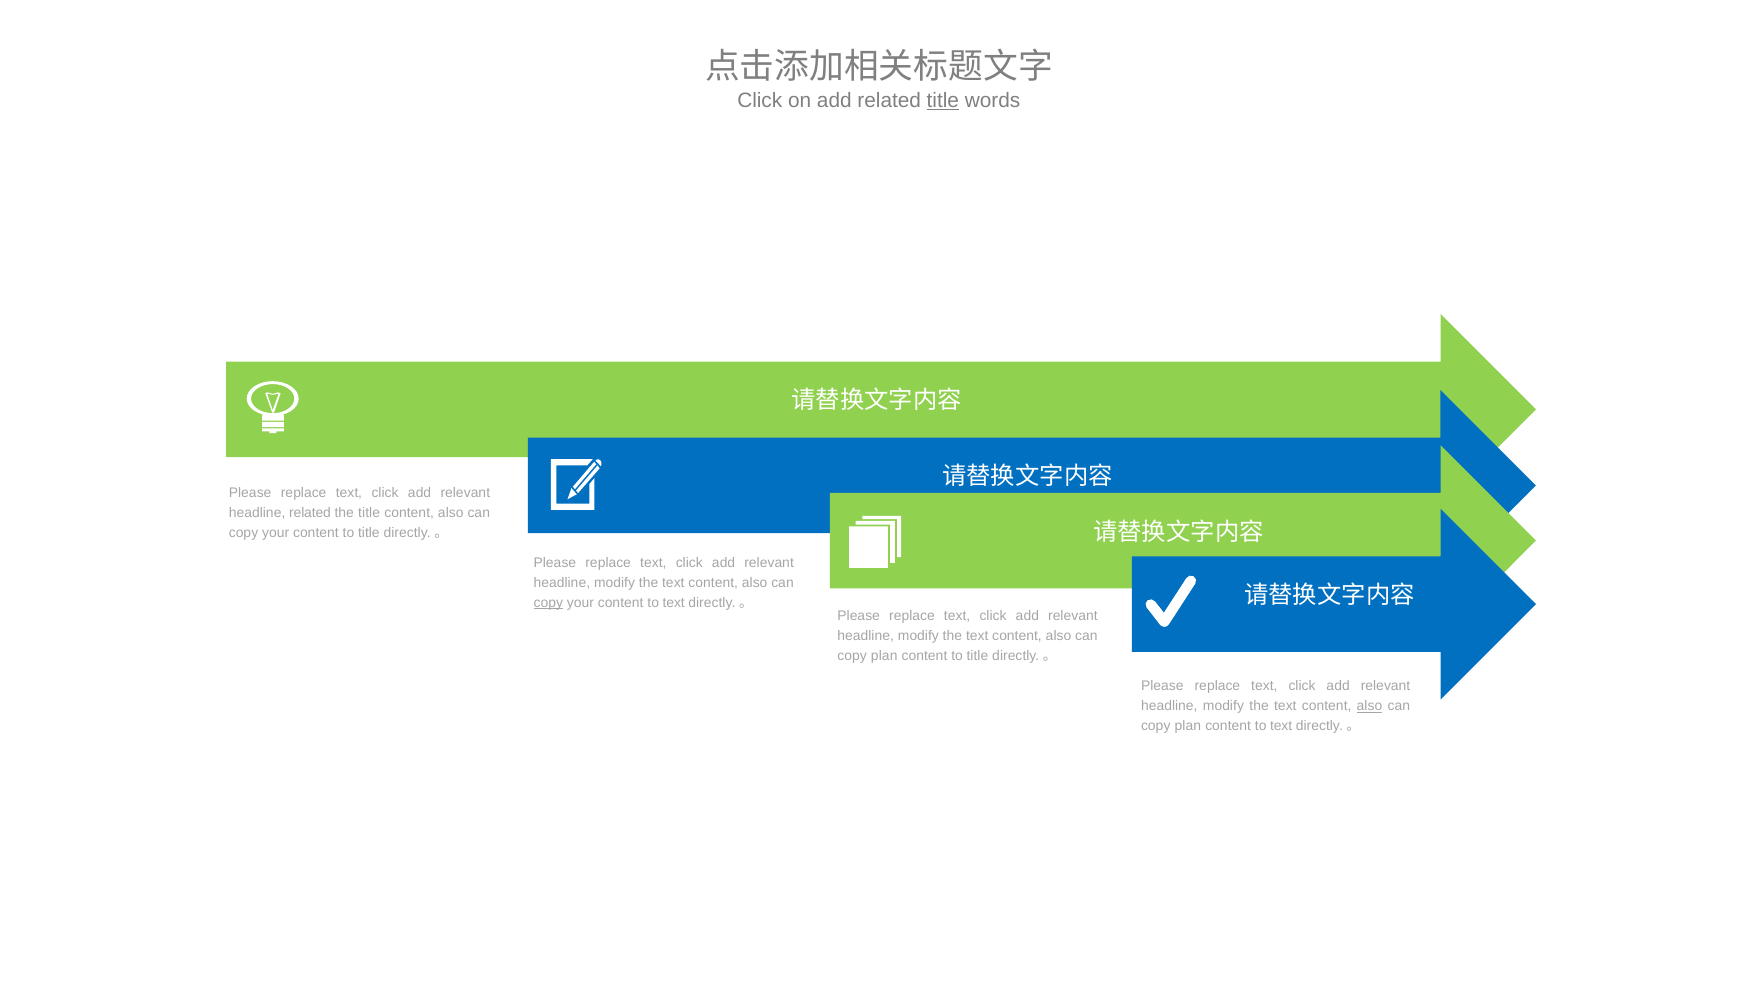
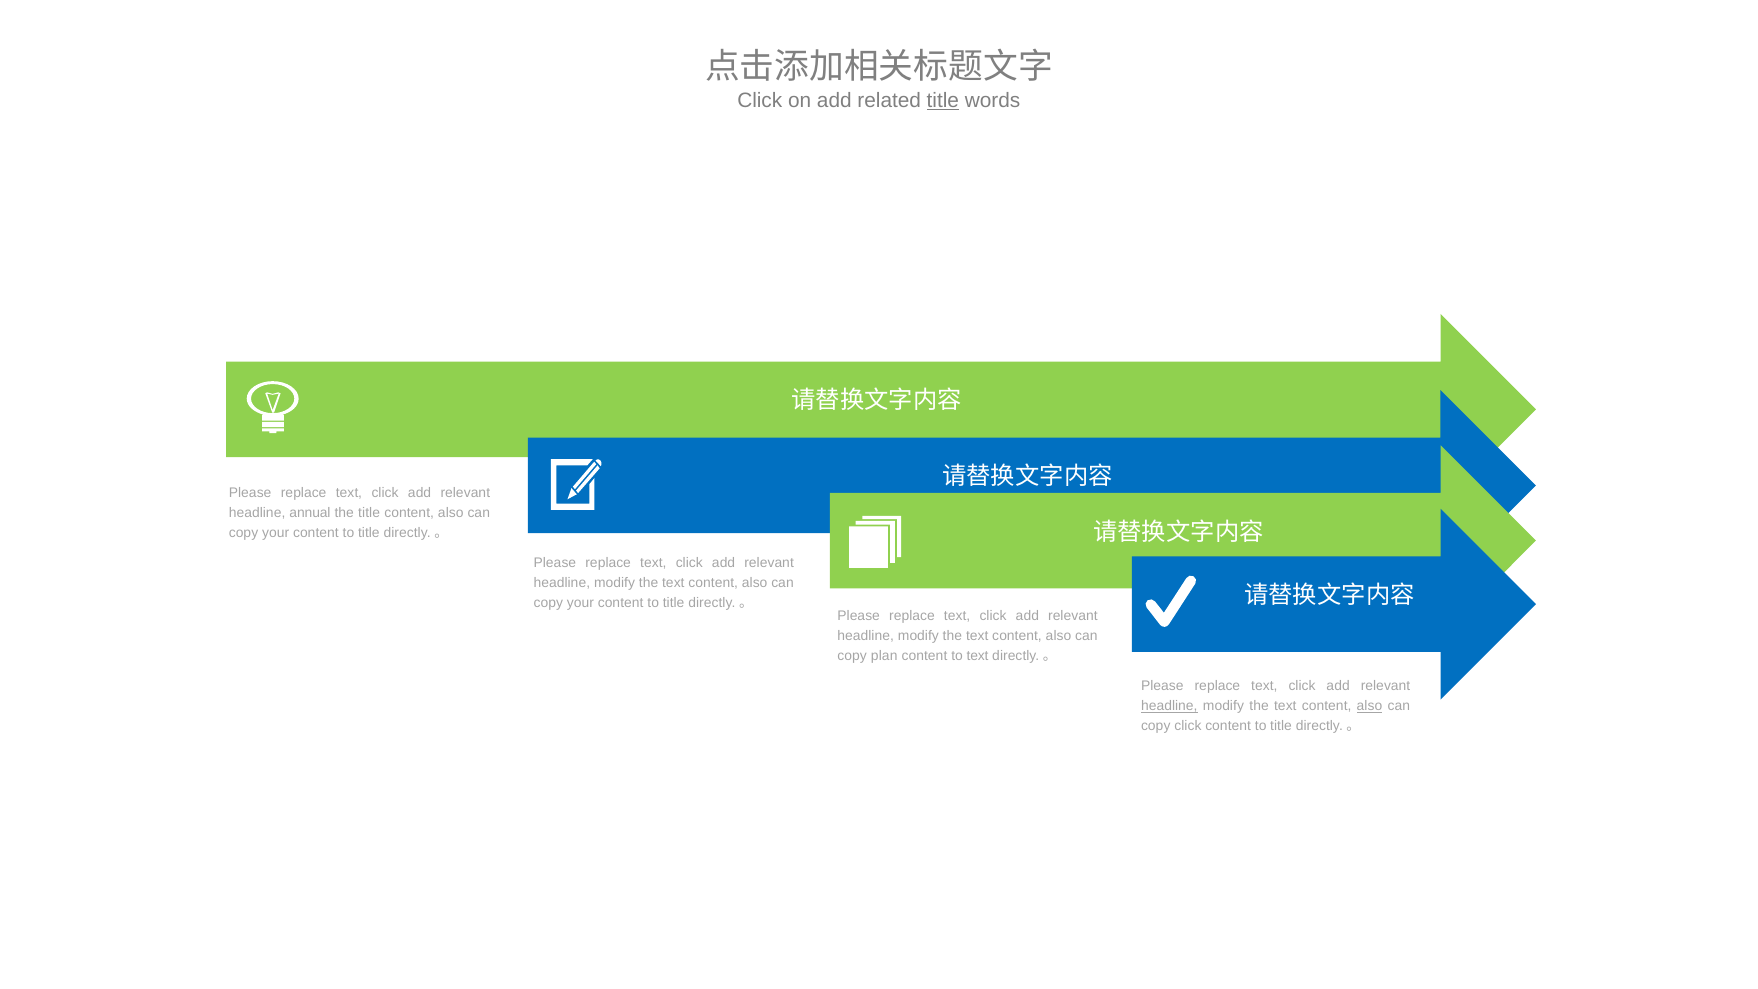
headline related: related -> annual
copy at (548, 603) underline: present -> none
text at (674, 603): text -> title
title at (977, 656): title -> text
headline at (1169, 706) underline: none -> present
plan at (1188, 726): plan -> click
text at (1281, 726): text -> title
